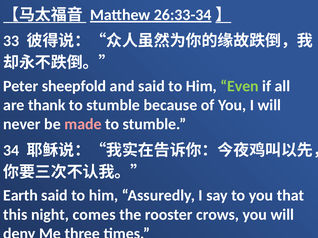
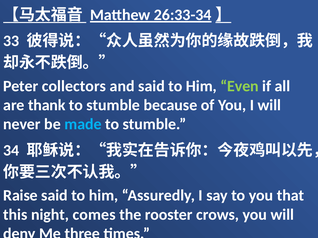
sheepfold: sheepfold -> collectors
made colour: pink -> light blue
Earth: Earth -> Raise
